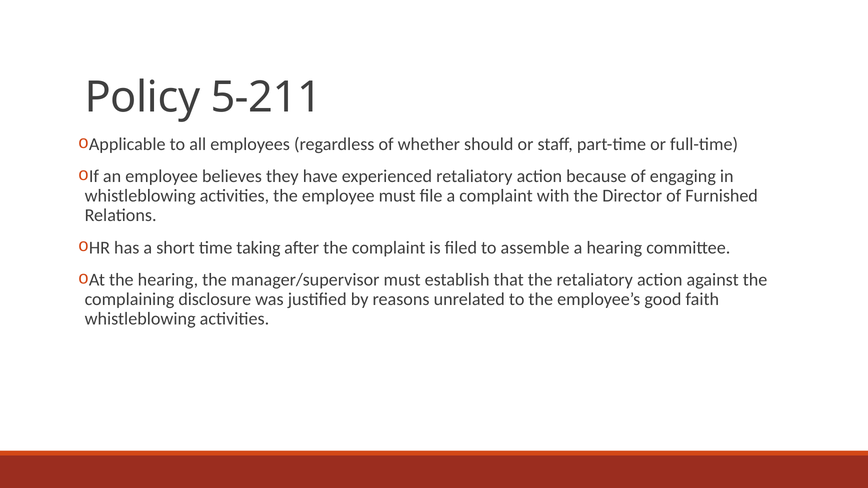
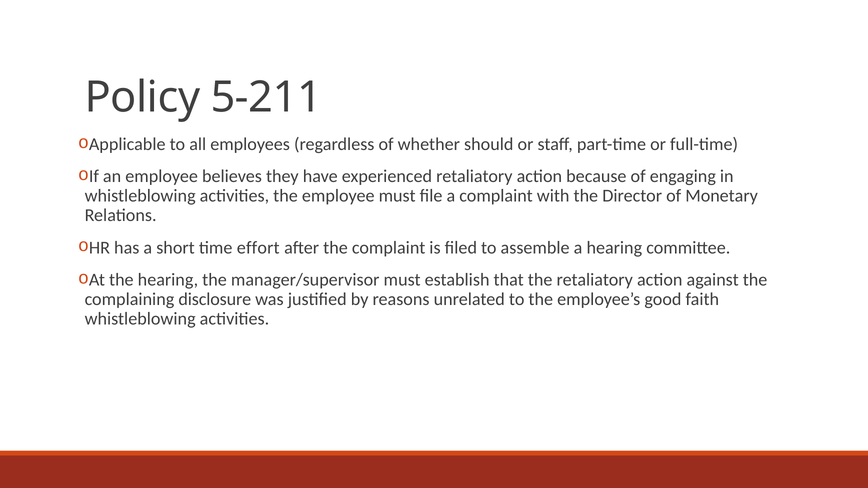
Furnished: Furnished -> Monetary
taking: taking -> effort
